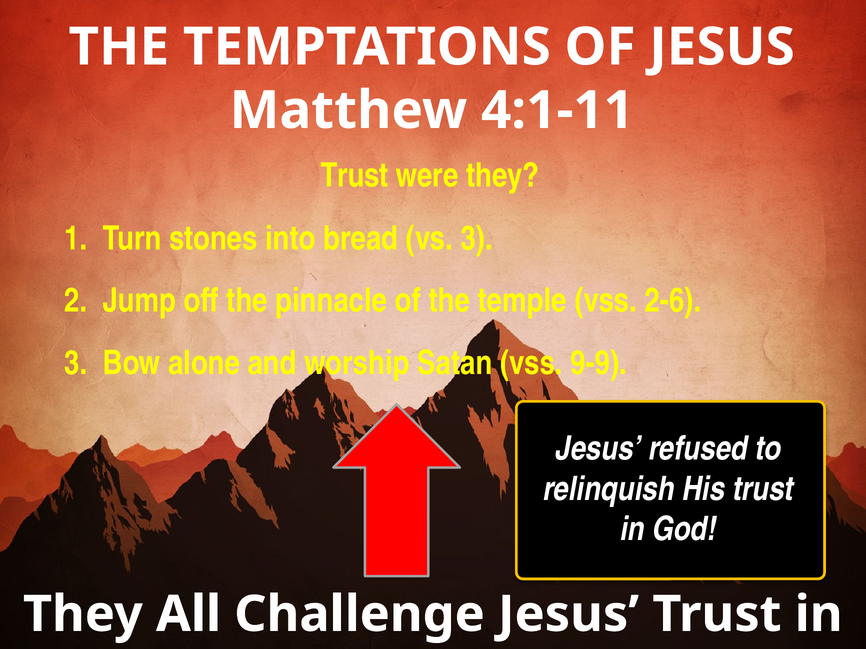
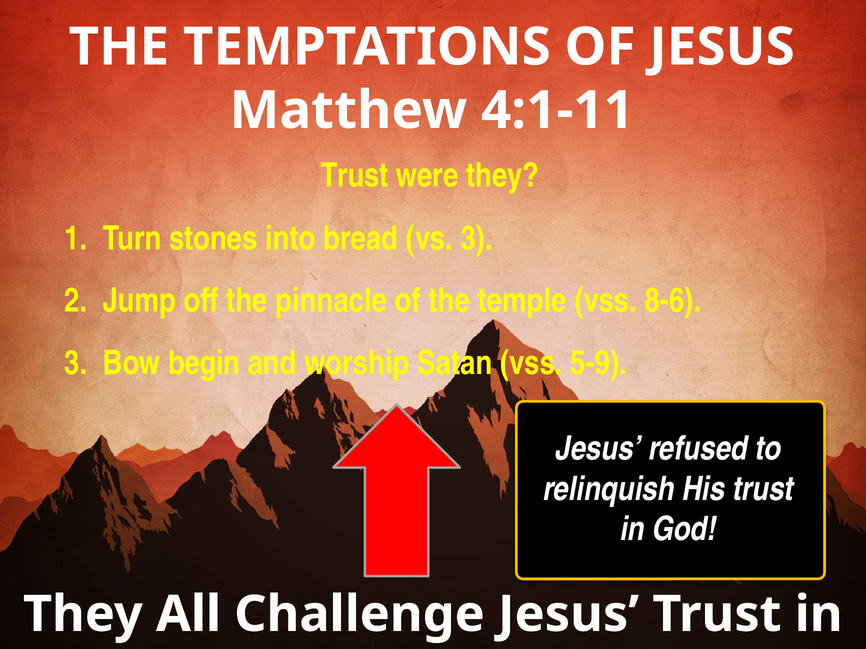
2-6: 2-6 -> 8-6
alone: alone -> begin
9-9: 9-9 -> 5-9
